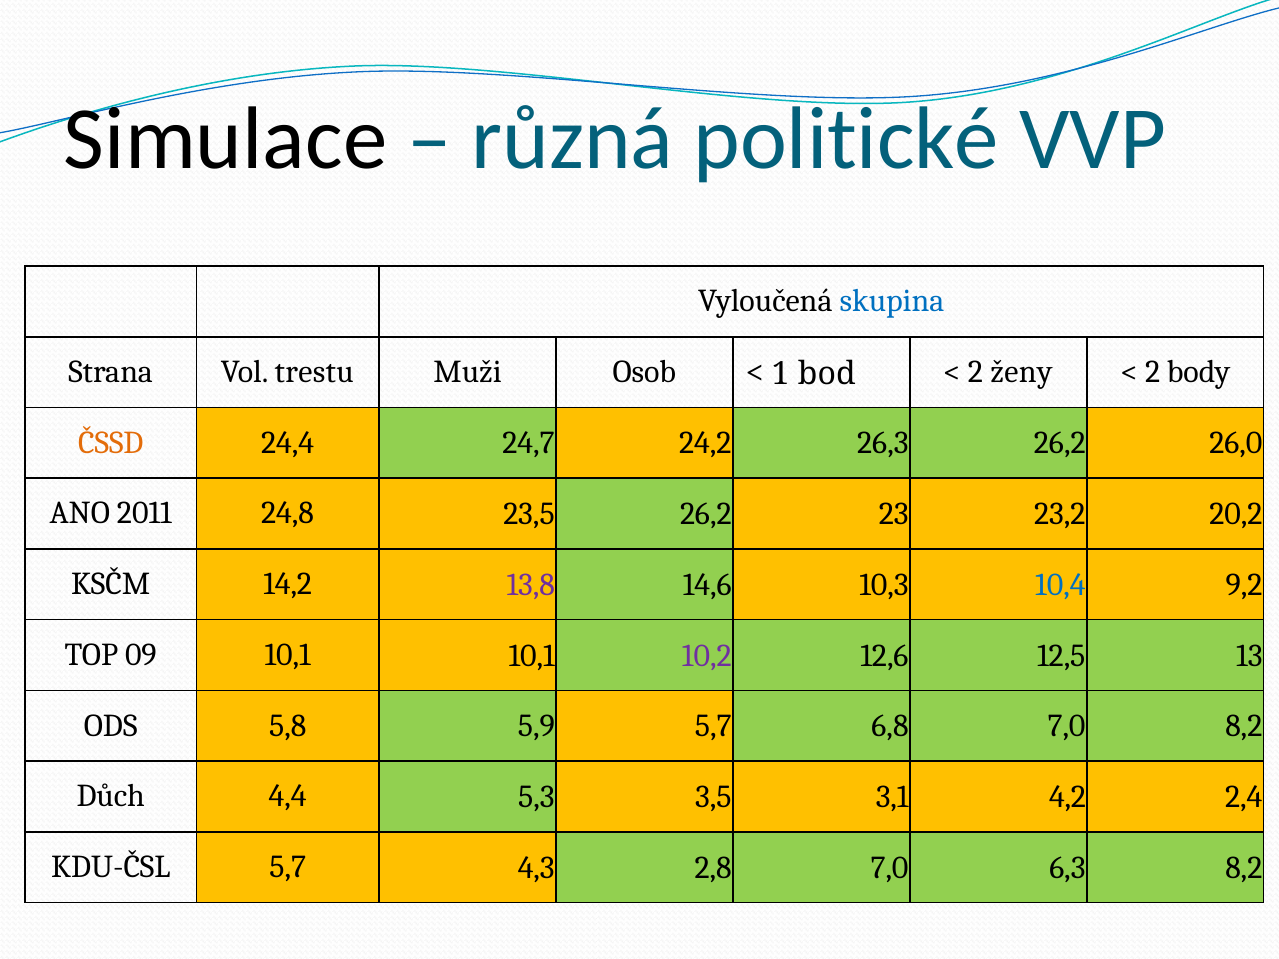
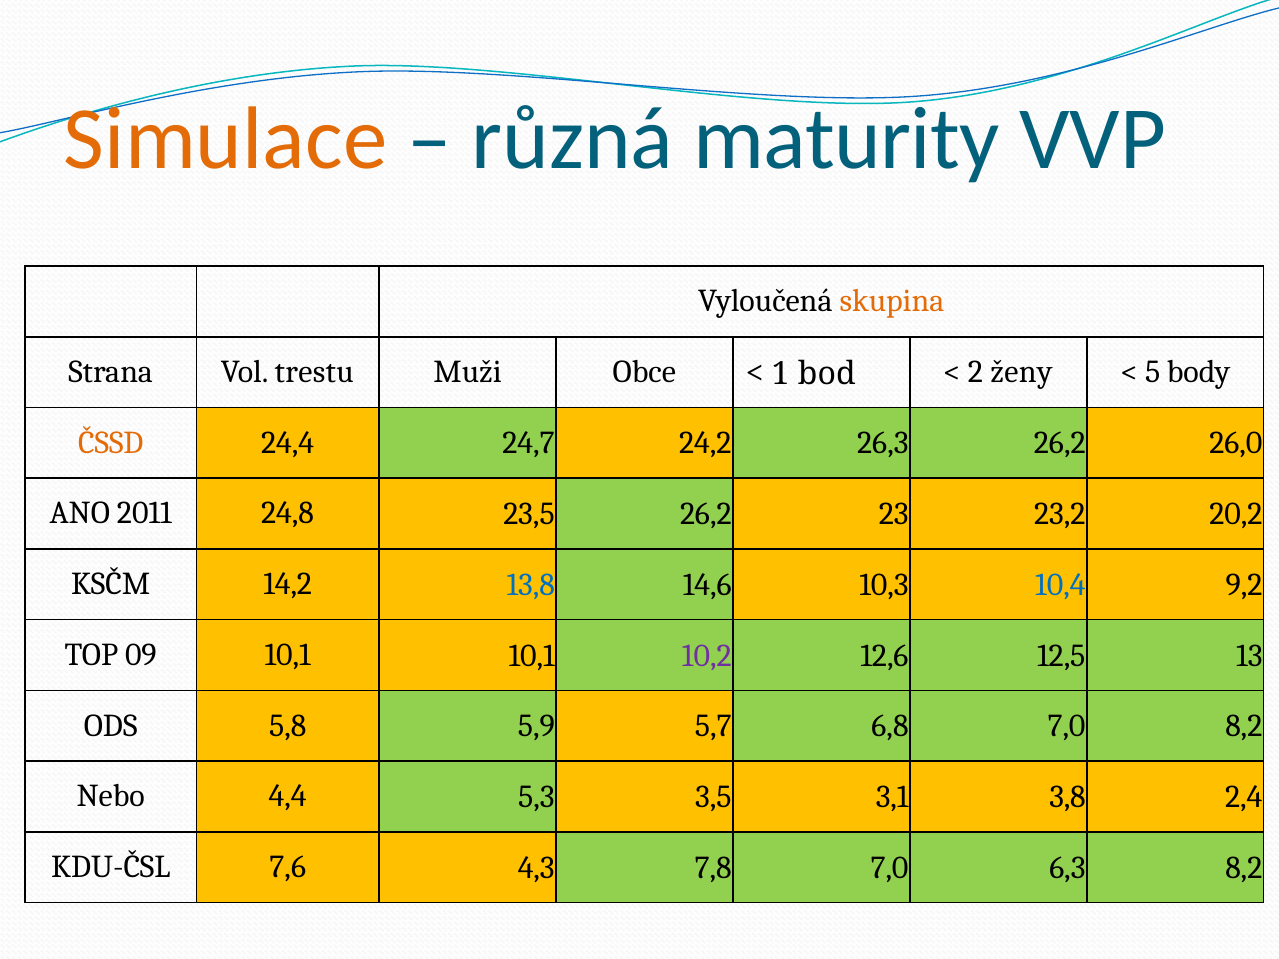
Simulace colour: black -> orange
politické: politické -> maturity
skupina colour: blue -> orange
Osob: Osob -> Obce
2 at (1153, 372): 2 -> 5
13,8 colour: purple -> blue
Důch: Důch -> Nebo
4,2: 4,2 -> 3,8
KDU-ČSL 5,7: 5,7 -> 7,6
2,8: 2,8 -> 7,8
